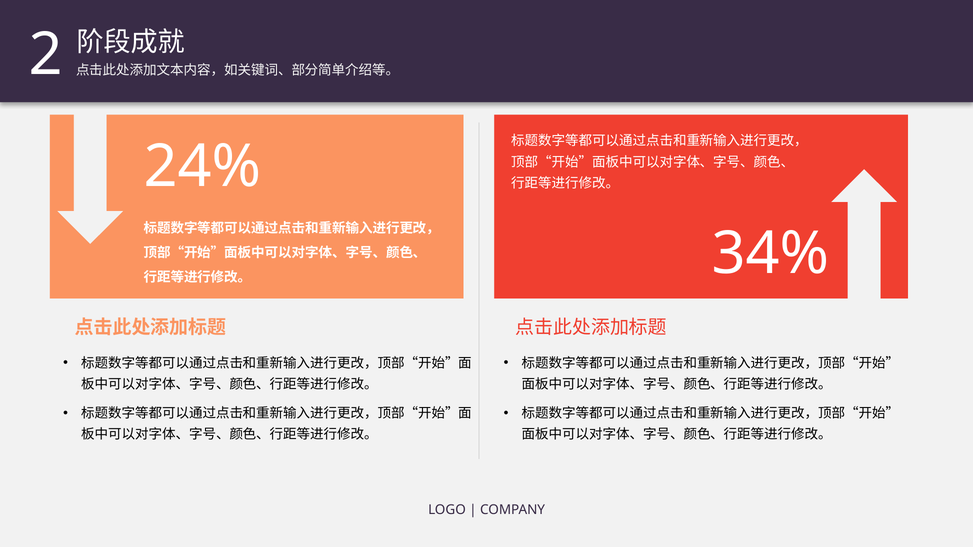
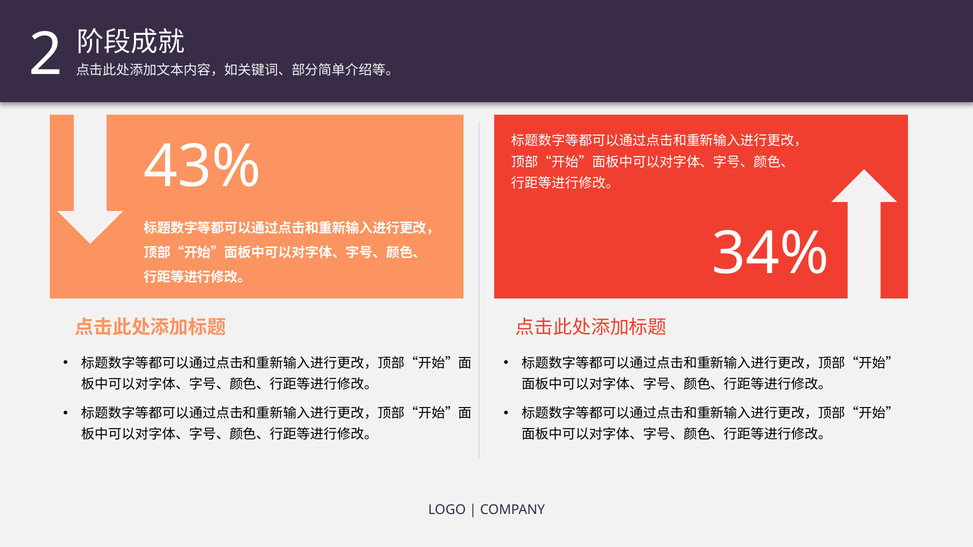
24%: 24% -> 43%
